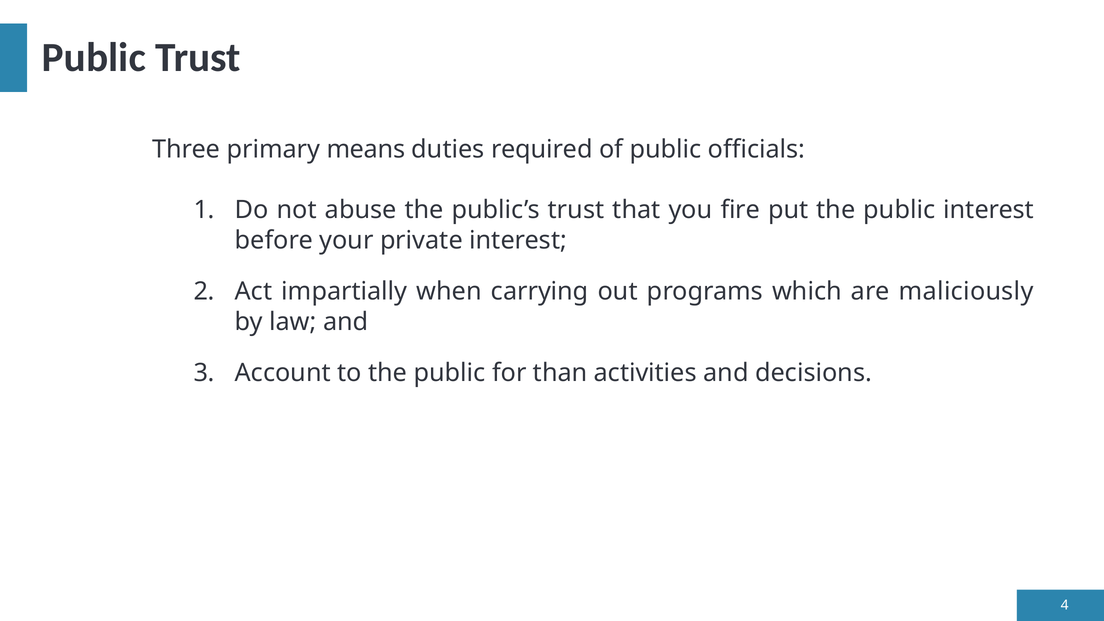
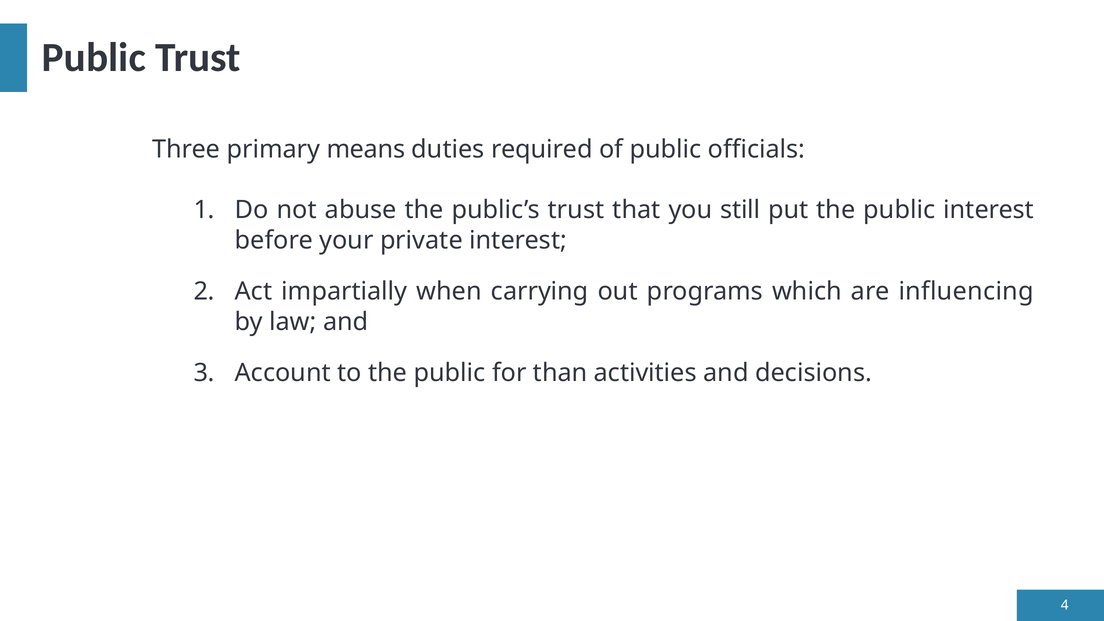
fire: fire -> still
maliciously: maliciously -> influencing
